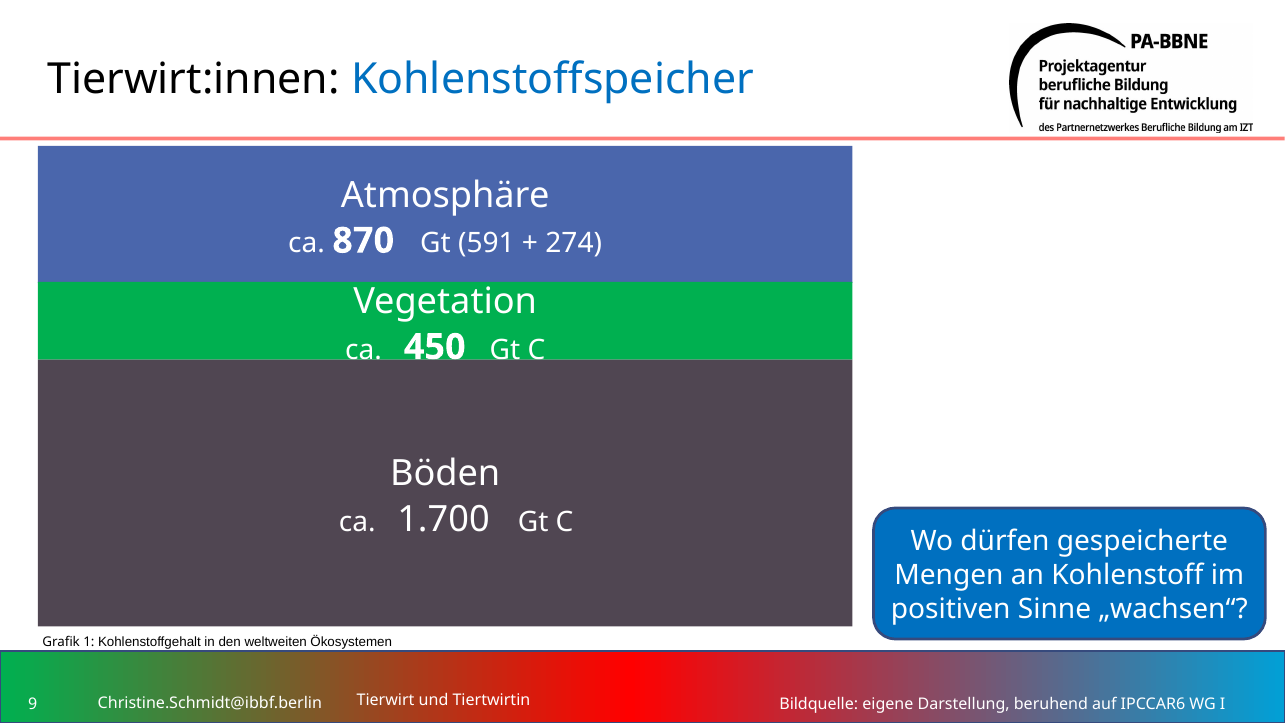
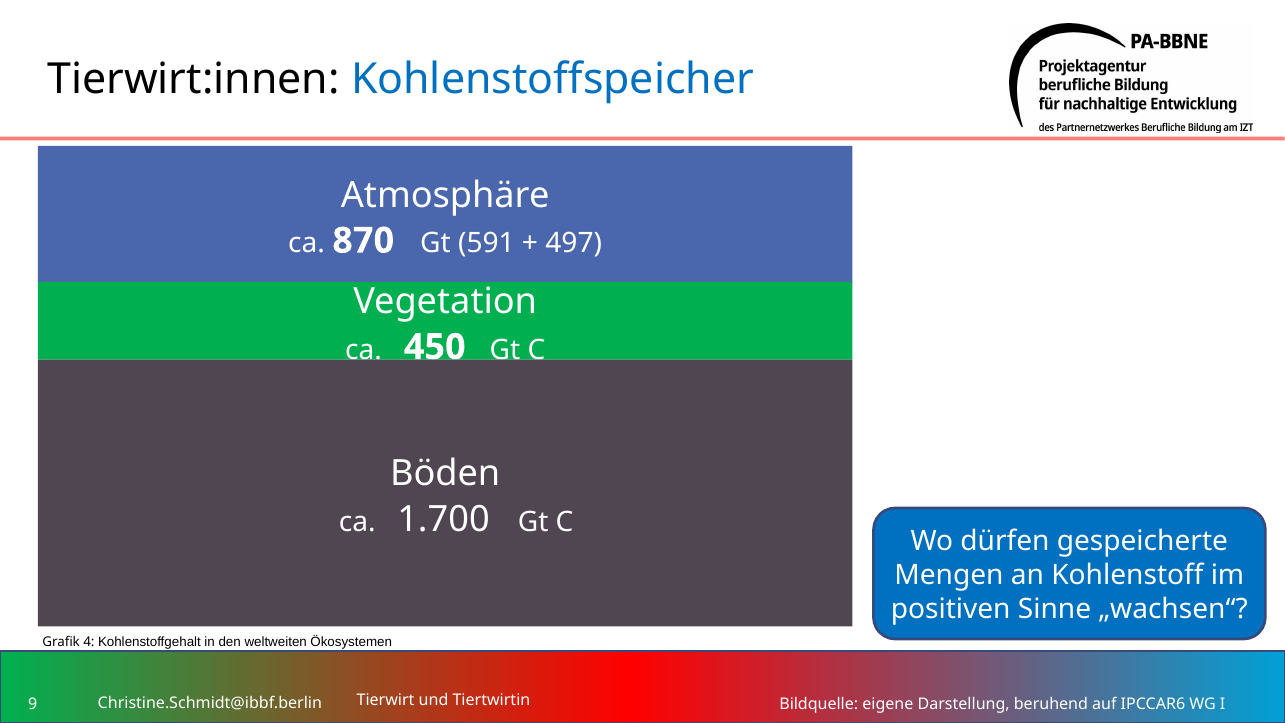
274: 274 -> 497
1: 1 -> 4
